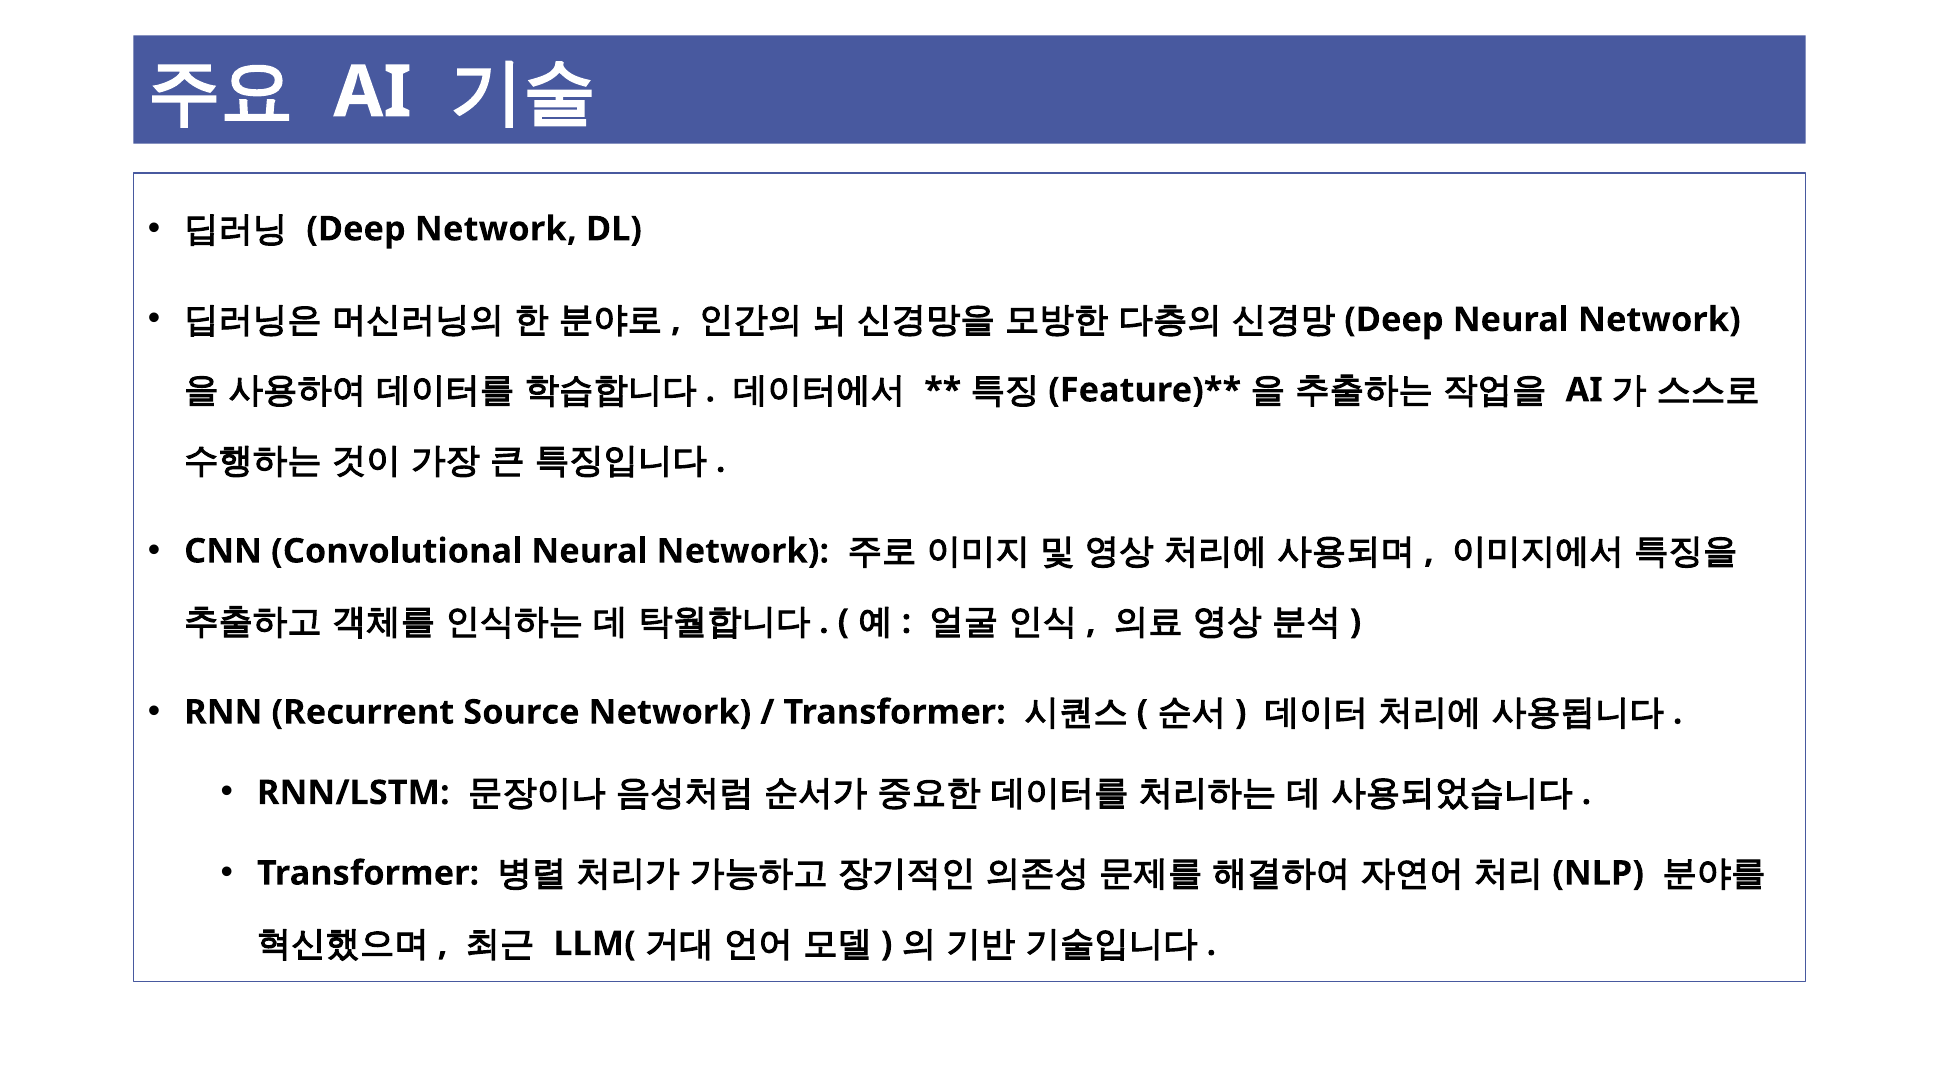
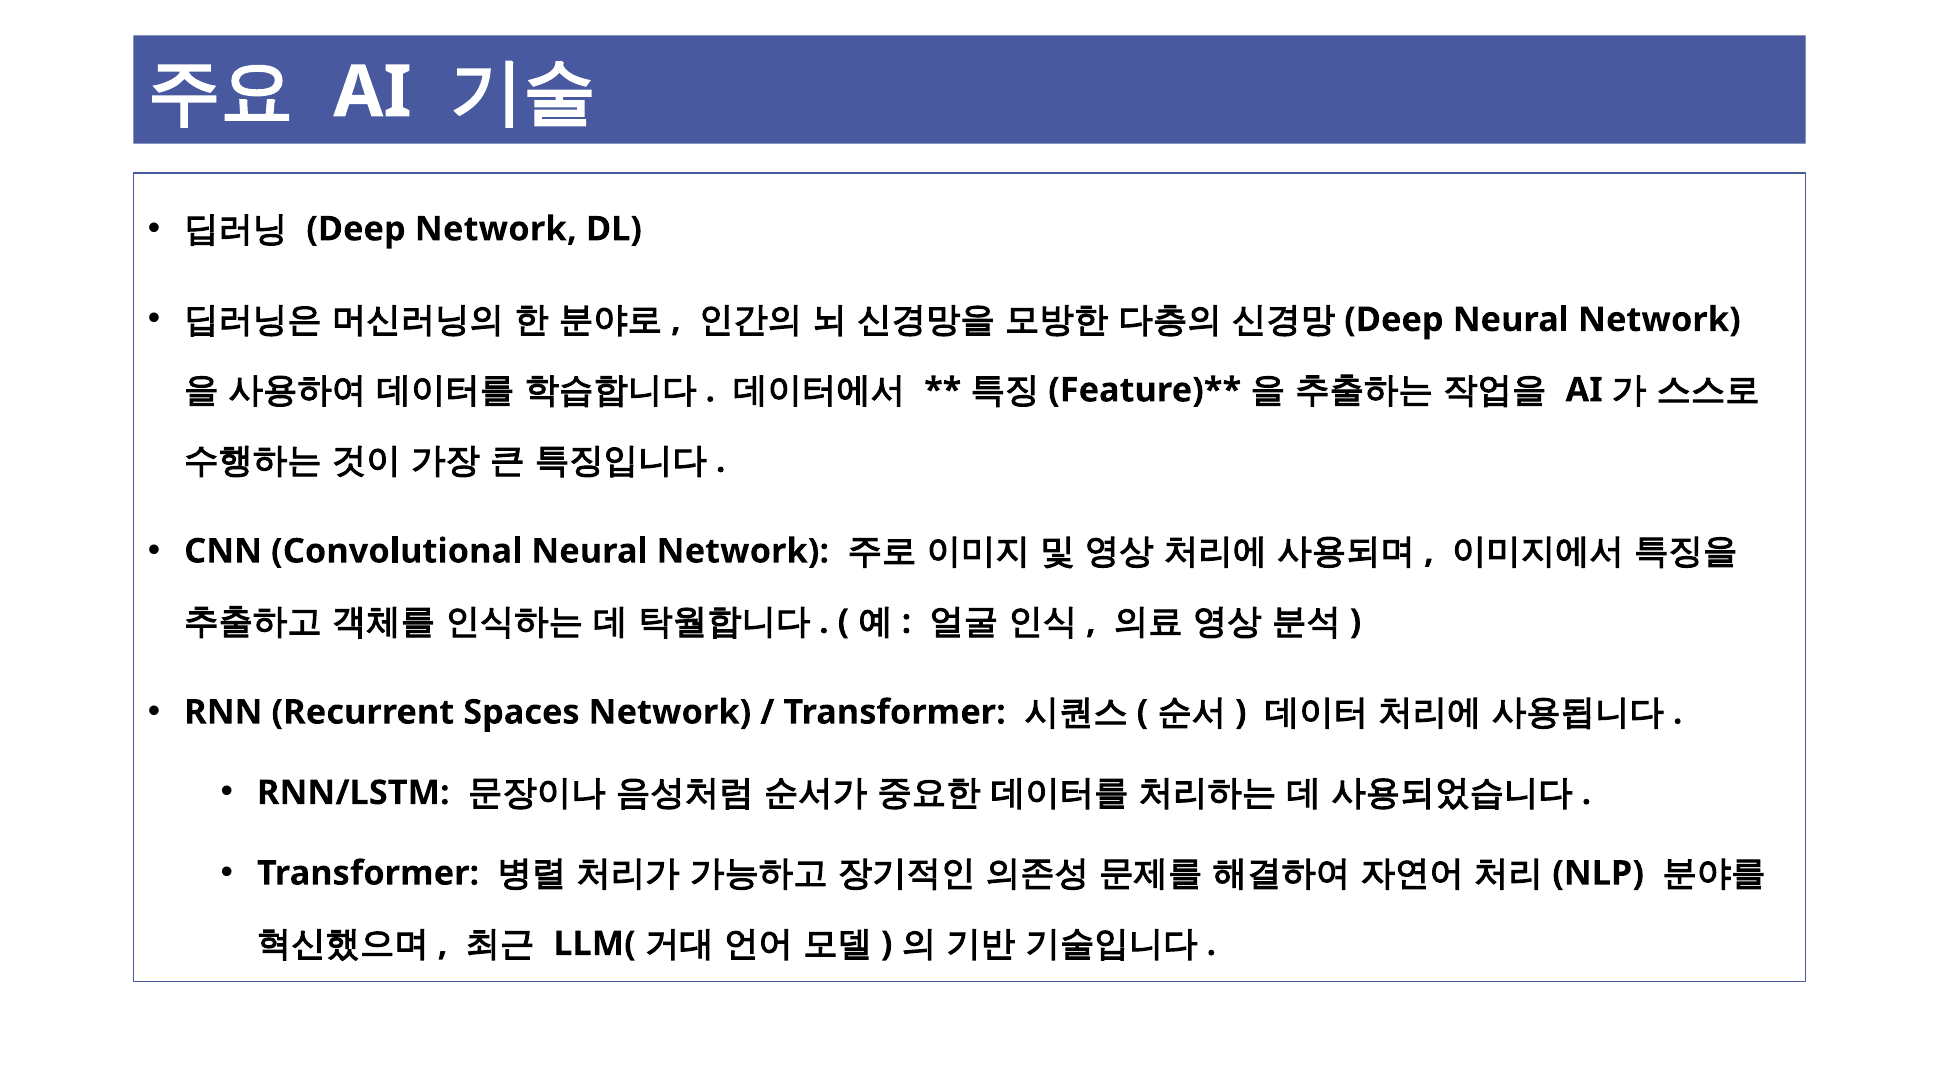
Source: Source -> Spaces
